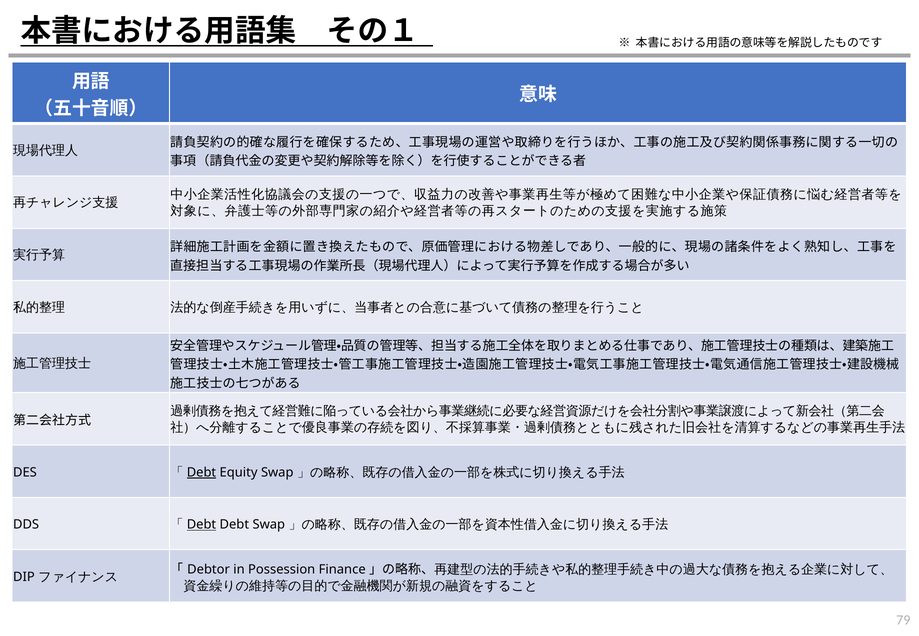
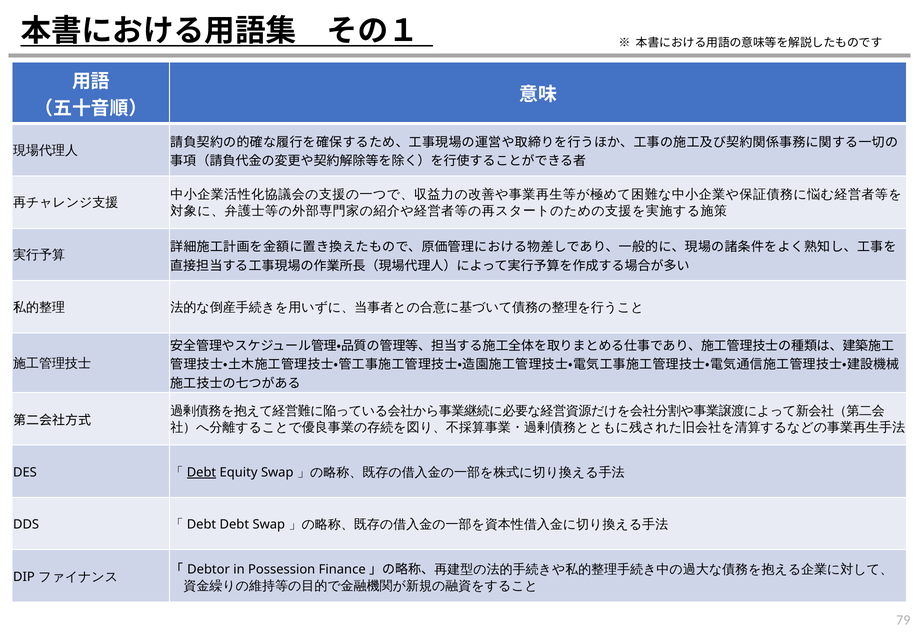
Debt at (201, 525) underline: present -> none
